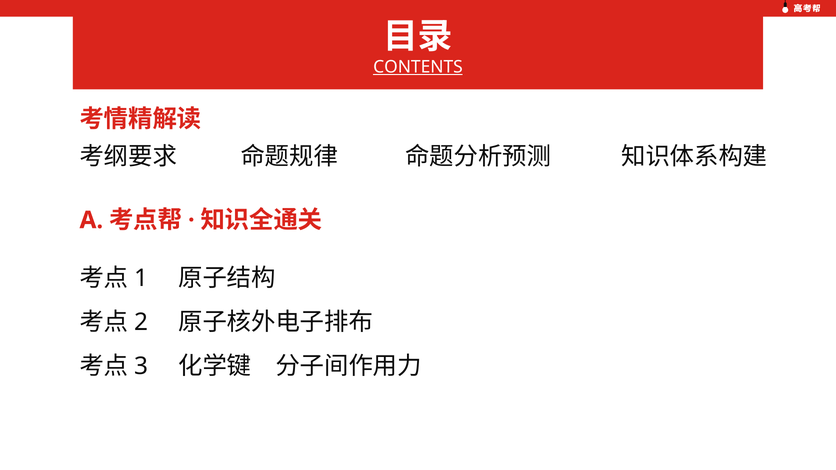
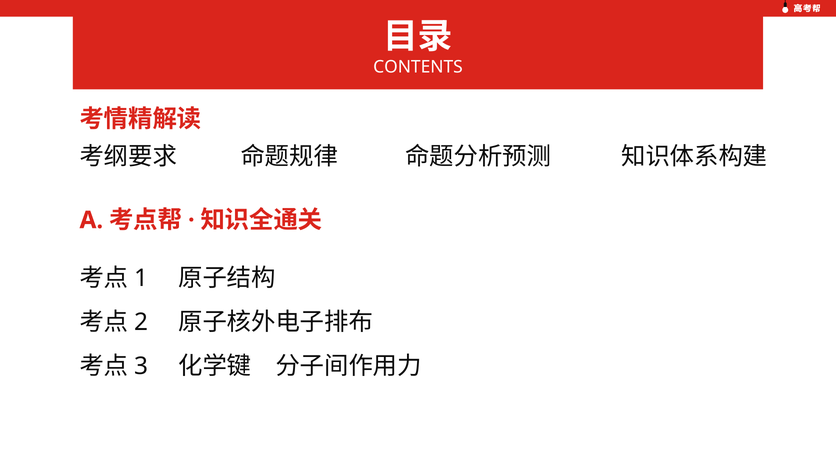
CONTENTS underline: present -> none
